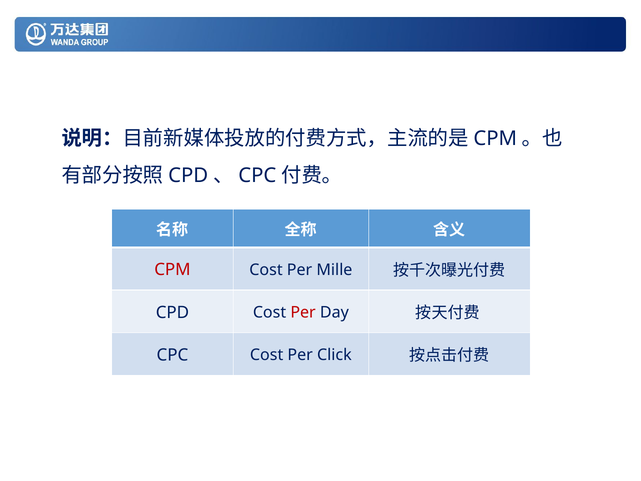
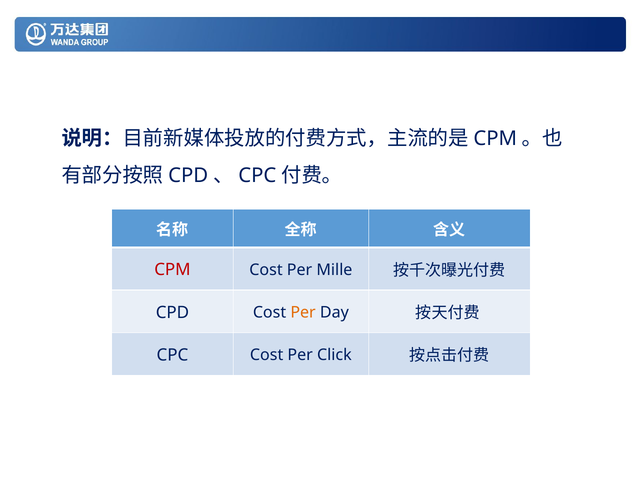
Per at (303, 312) colour: red -> orange
